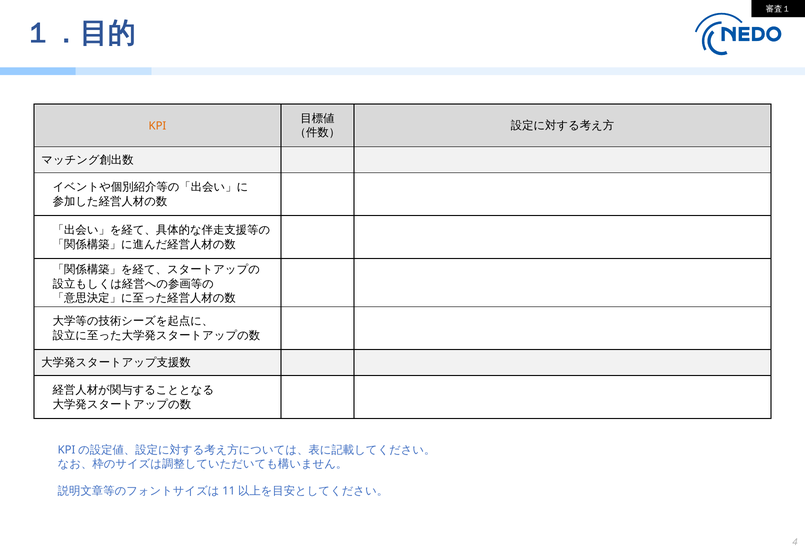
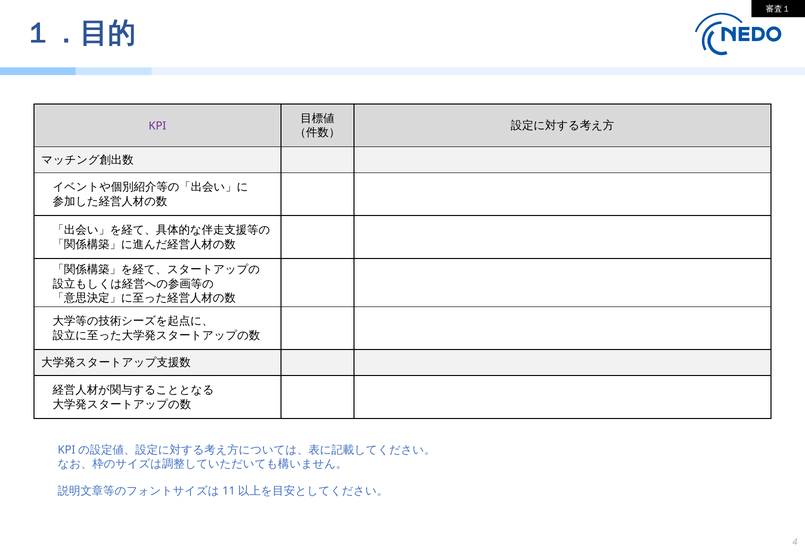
KPI colour: orange -> purple
